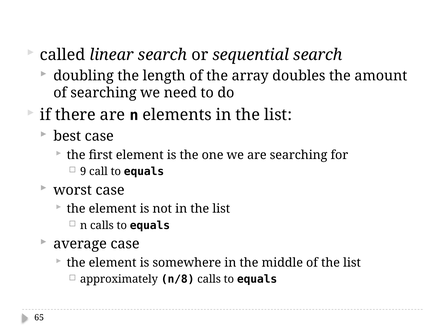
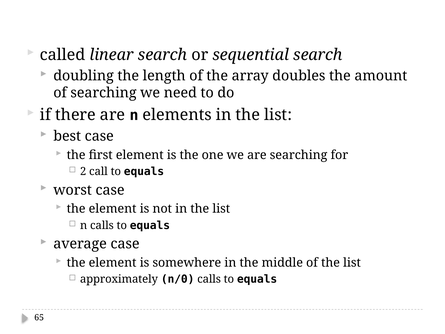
9: 9 -> 2
n/8: n/8 -> n/0
